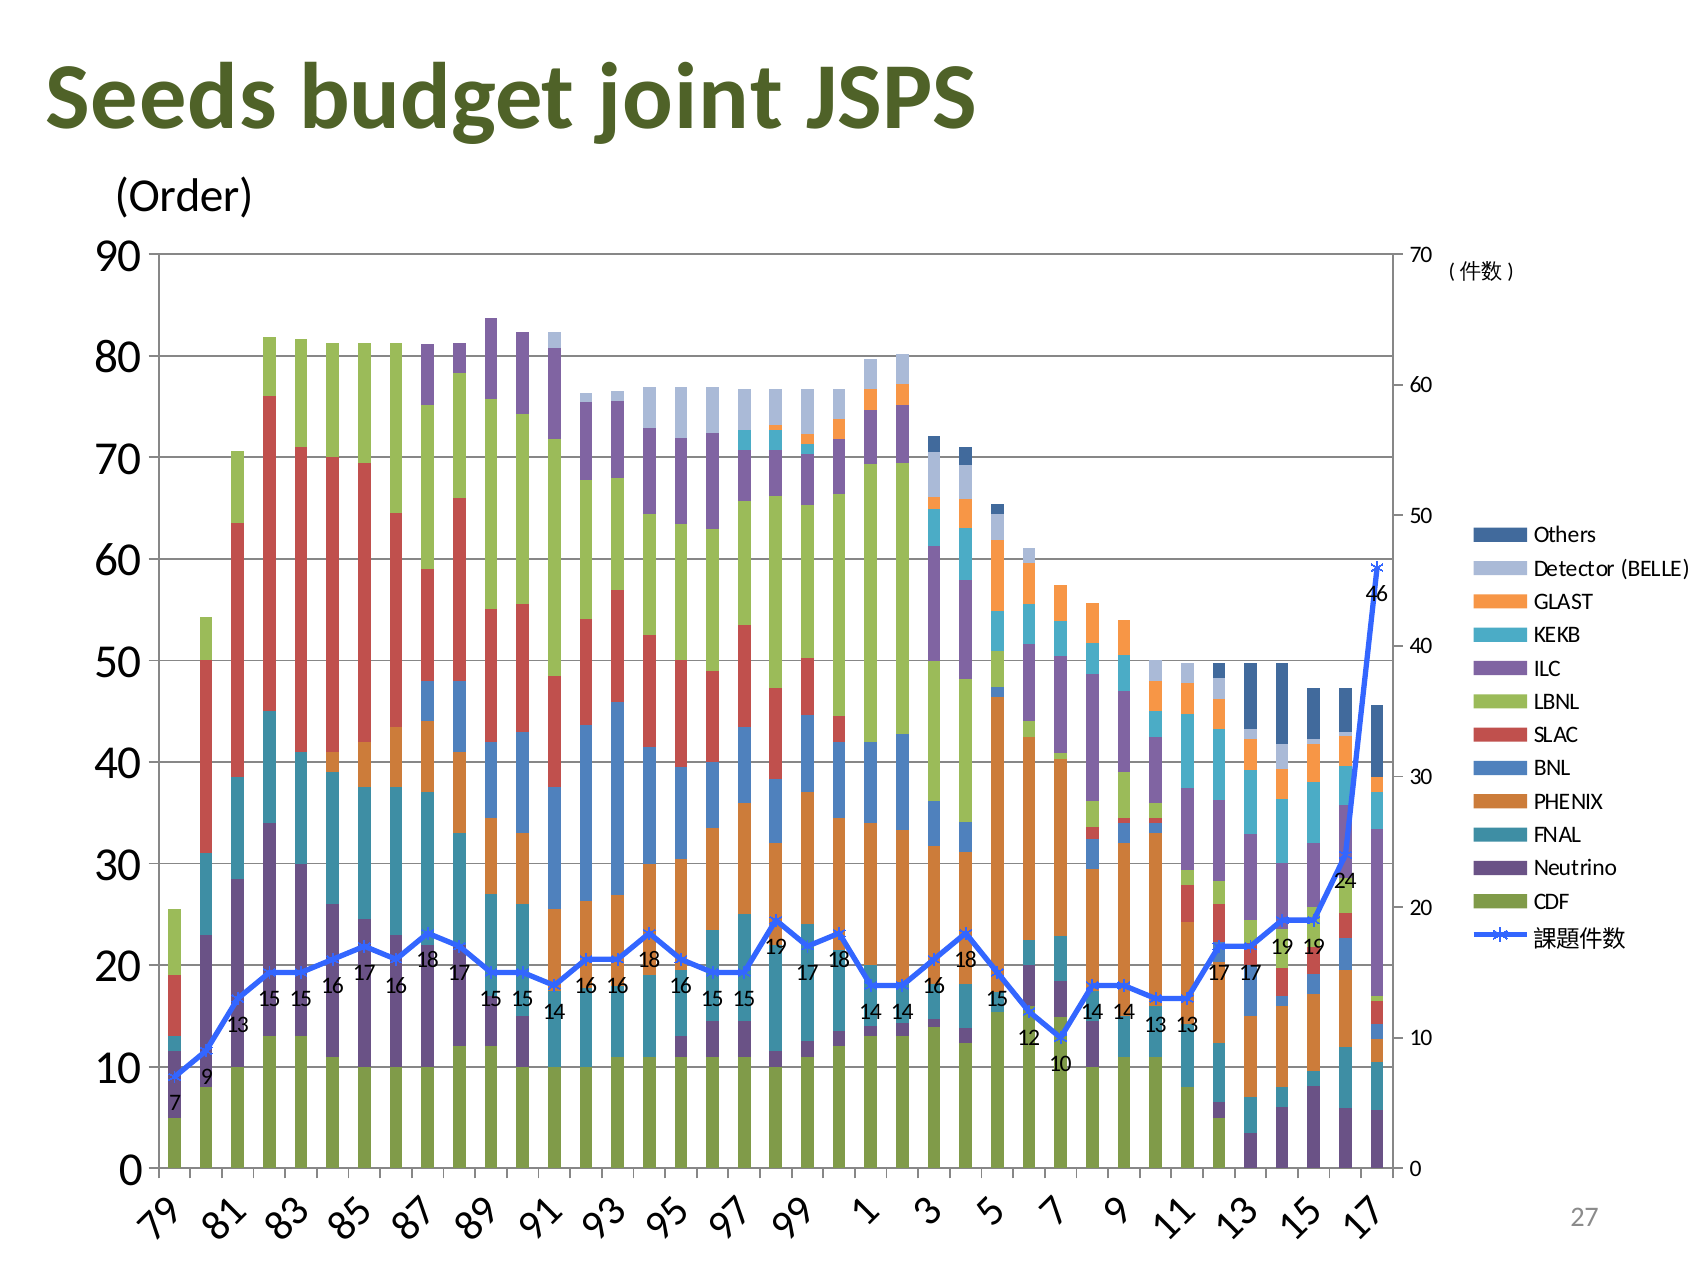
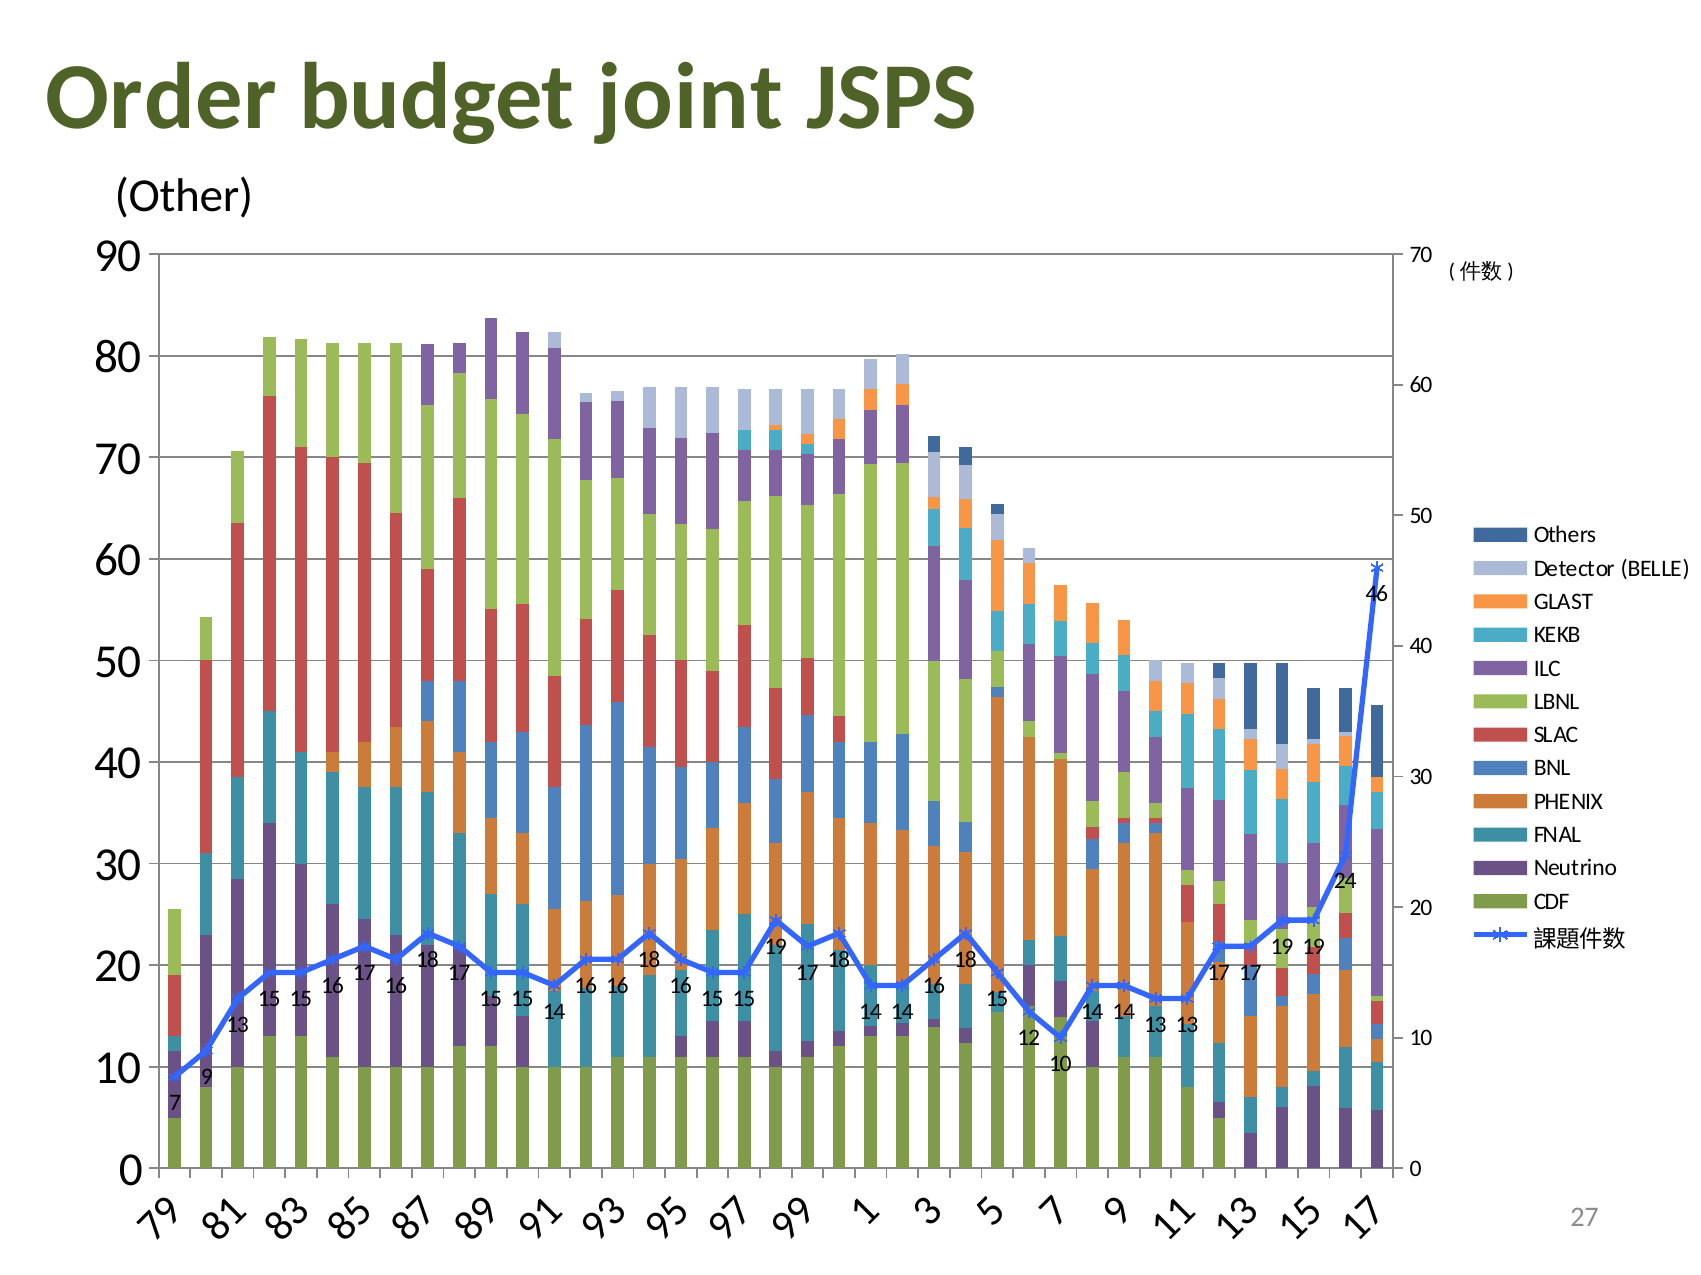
Seeds: Seeds -> Order
Order: Order -> Other
